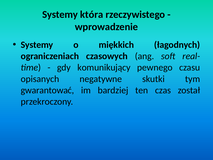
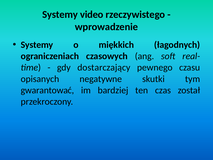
która: która -> video
komunikujący: komunikujący -> dostarczający
